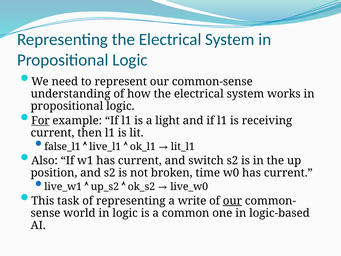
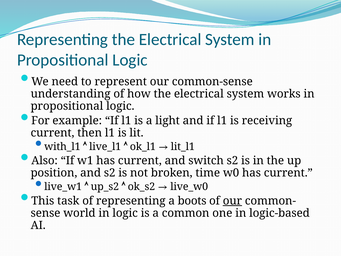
For underline: present -> none
false_l1: false_l1 -> with_l1
write: write -> boots
